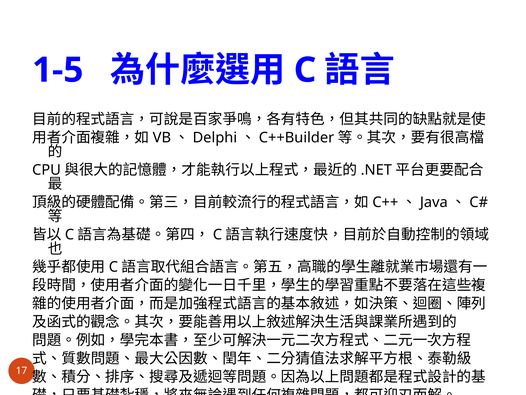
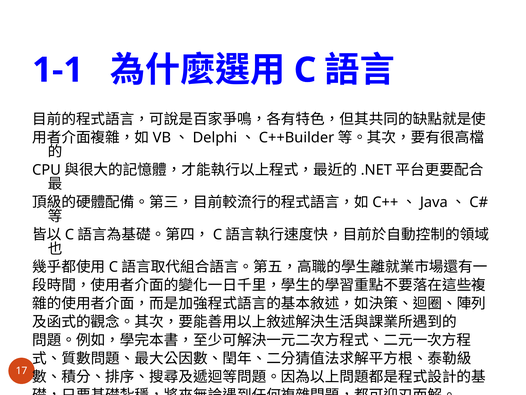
1-5: 1-5 -> 1-1
